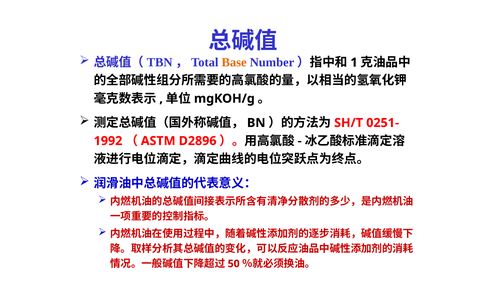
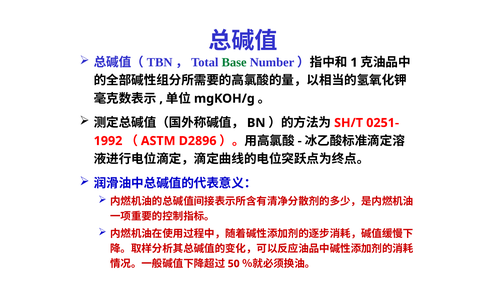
Base colour: orange -> green
